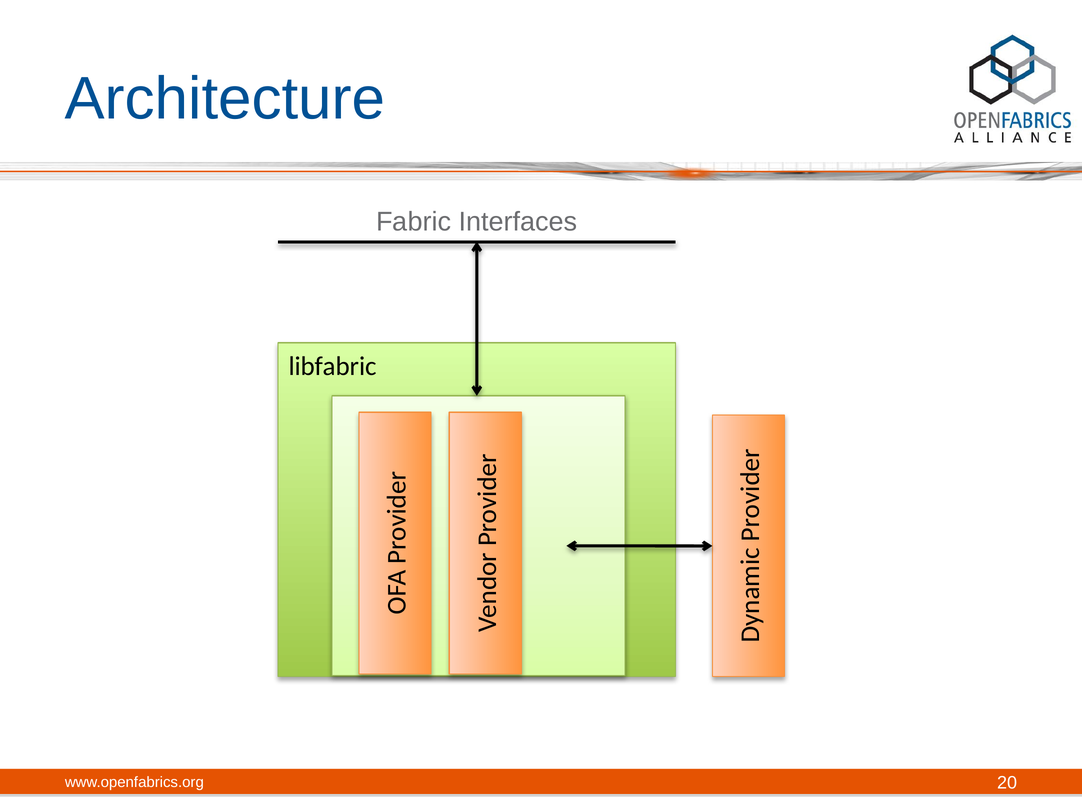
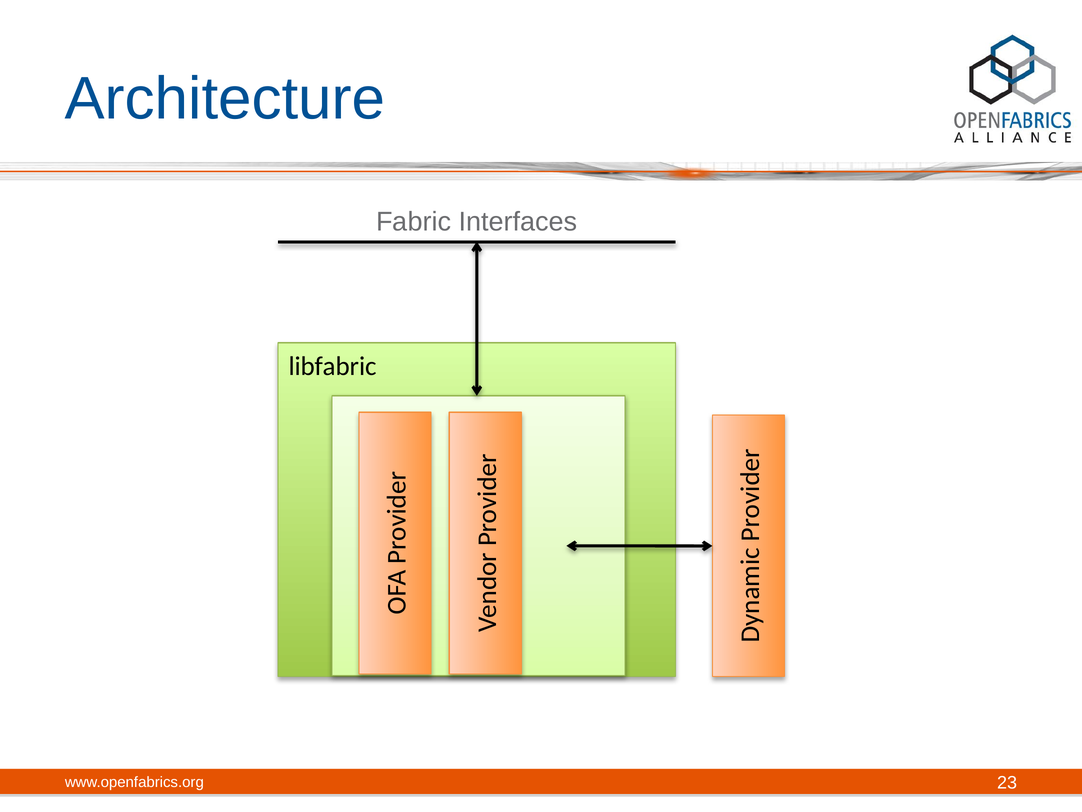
20: 20 -> 23
